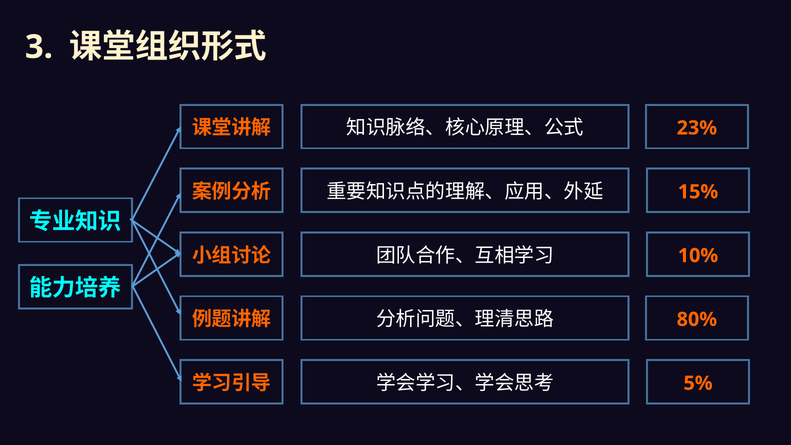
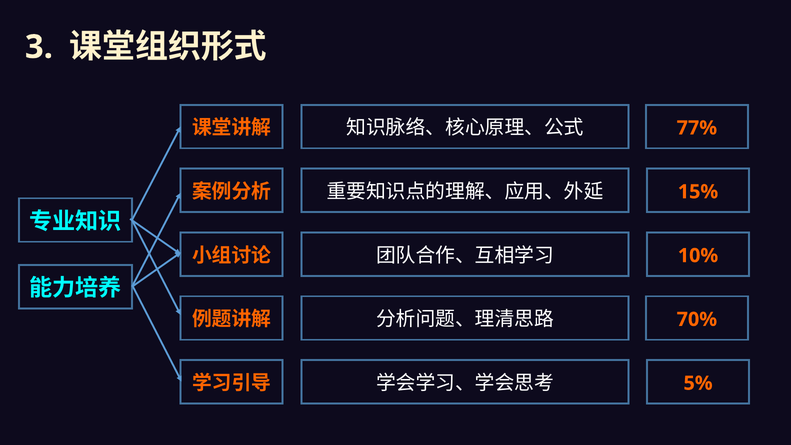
23%: 23% -> 77%
80%: 80% -> 70%
